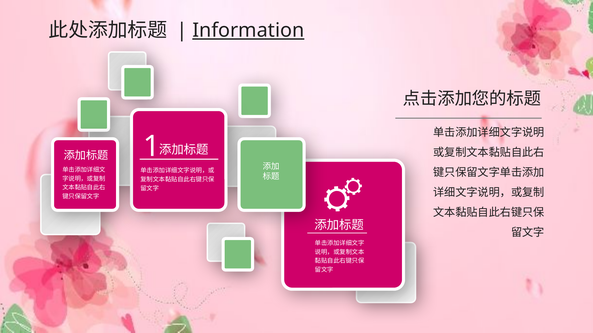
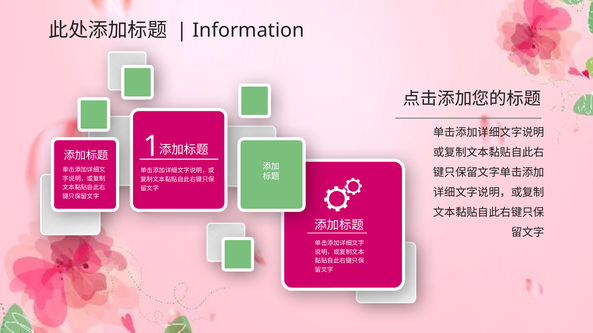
Information underline: present -> none
